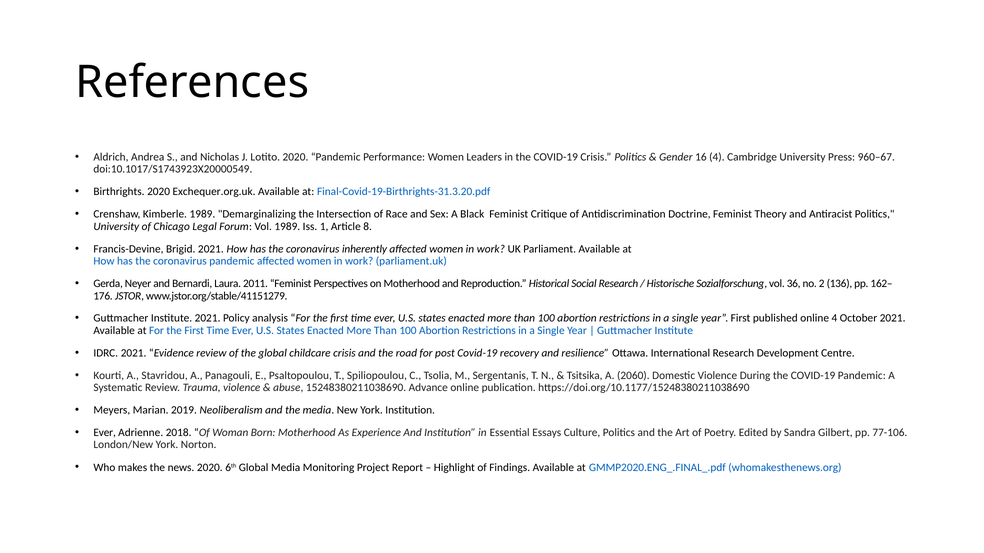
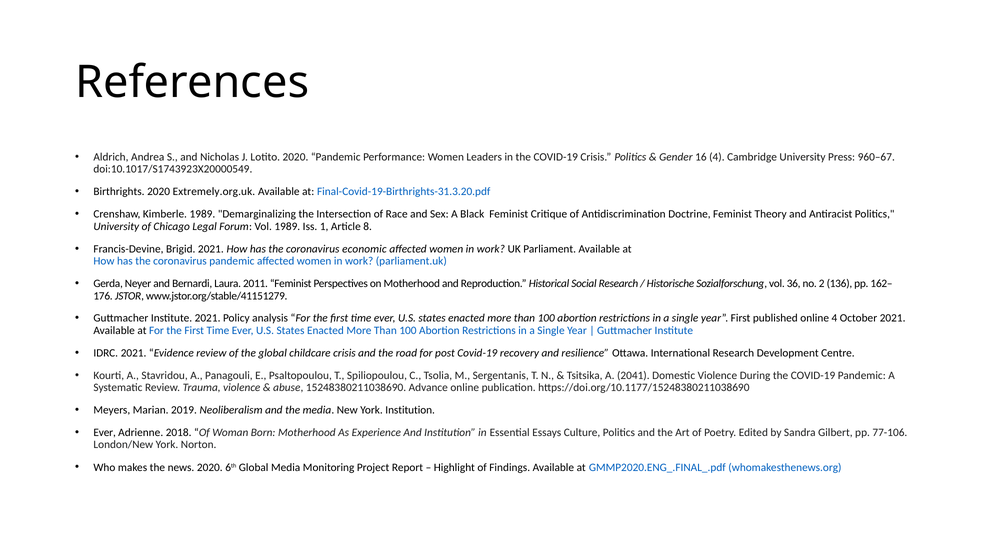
Exchequer.org.uk: Exchequer.org.uk -> Extremely.org.uk
inherently: inherently -> economic
2060: 2060 -> 2041
